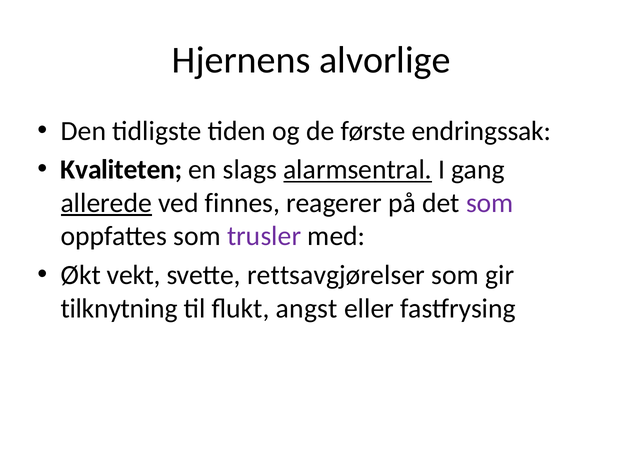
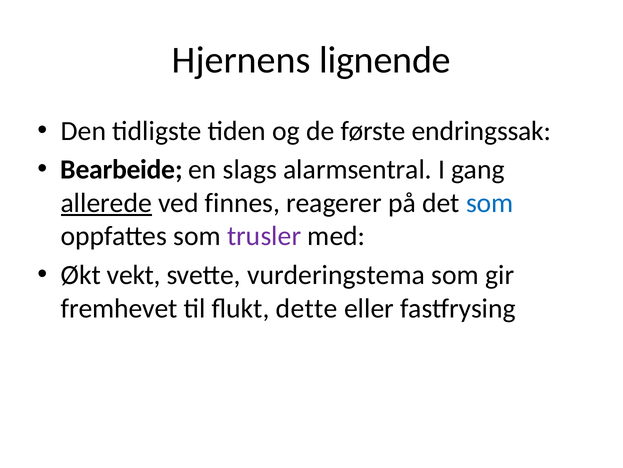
alvorlige: alvorlige -> lignende
Kvaliteten: Kvaliteten -> Bearbeide
alarmsentral underline: present -> none
som at (490, 203) colour: purple -> blue
rettsavgjørelser: rettsavgjørelser -> vurderingstema
tilknytning: tilknytning -> fremhevet
angst: angst -> dette
